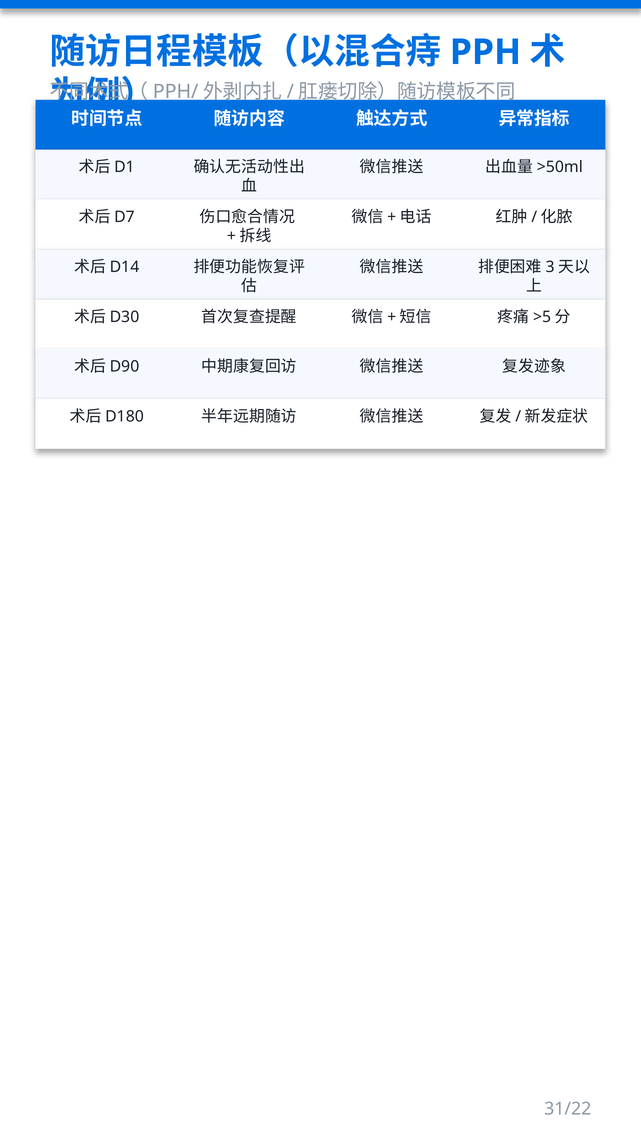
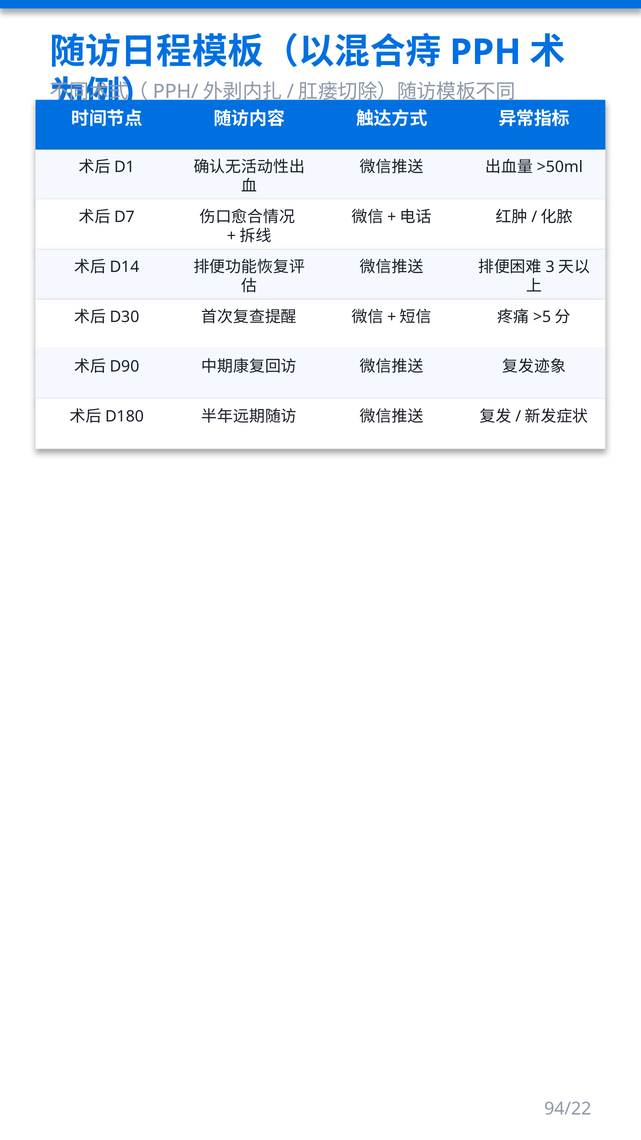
31/22: 31/22 -> 94/22
